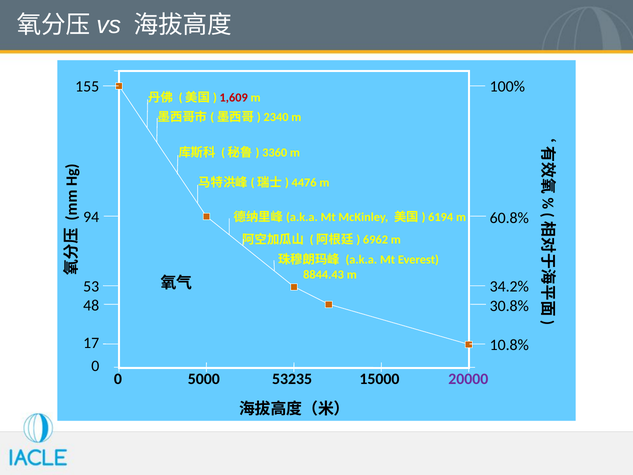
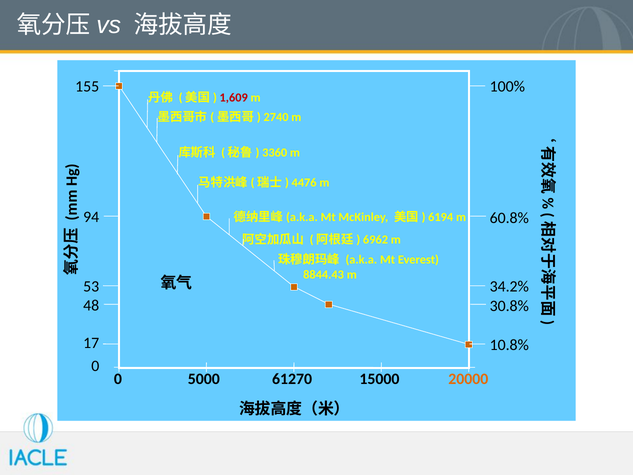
2340: 2340 -> 2740
53235: 53235 -> 61270
20000 colour: purple -> orange
